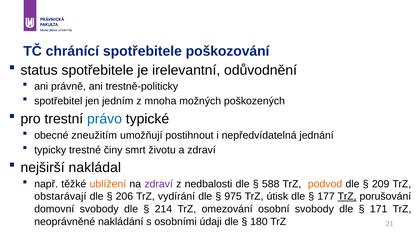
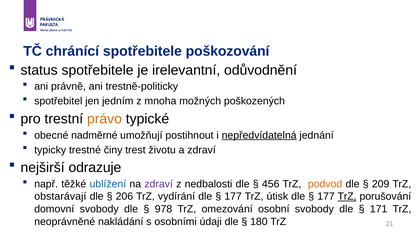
právo colour: blue -> orange
zneužitím: zneužitím -> nadměrné
nepředvídatelná underline: none -> present
smrt: smrt -> trest
nakládal: nakládal -> odrazuje
ublížení colour: orange -> blue
588: 588 -> 456
975 at (233, 197): 975 -> 177
214: 214 -> 978
